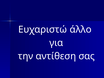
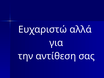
άλλο: άλλο -> αλλά
